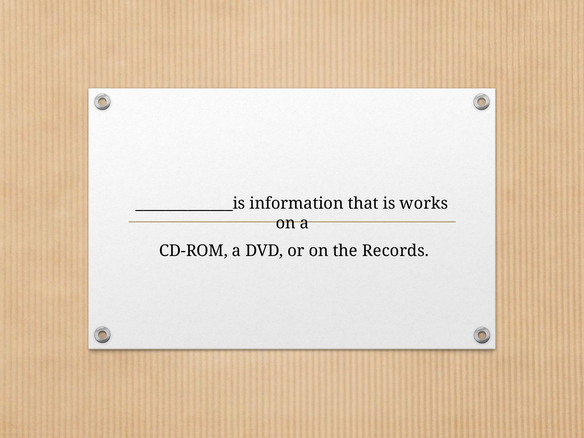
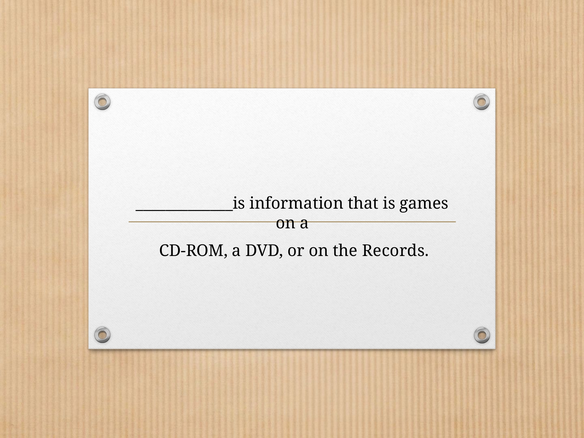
works: works -> games
